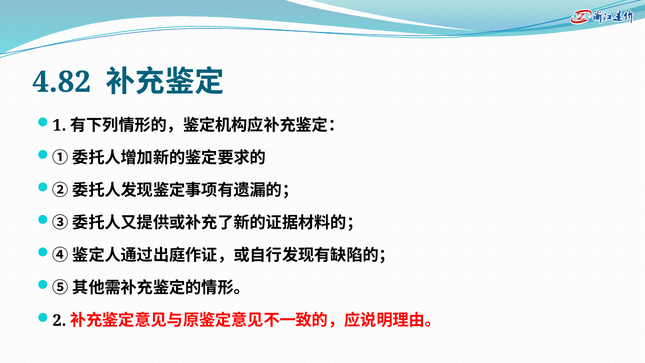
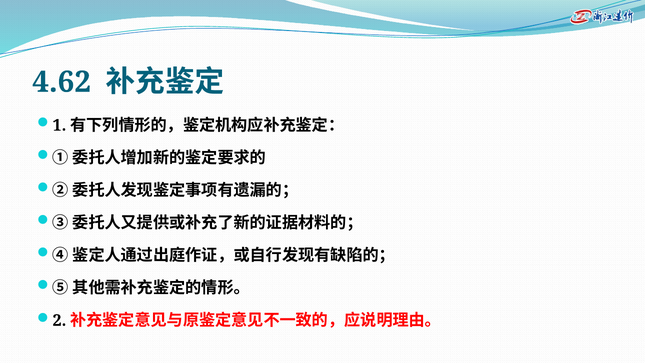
4.82: 4.82 -> 4.62
